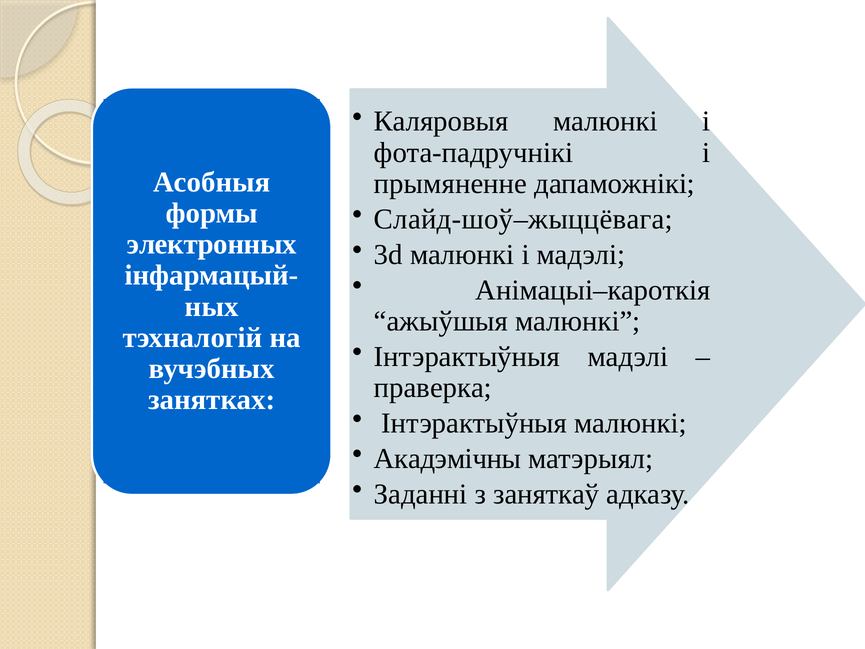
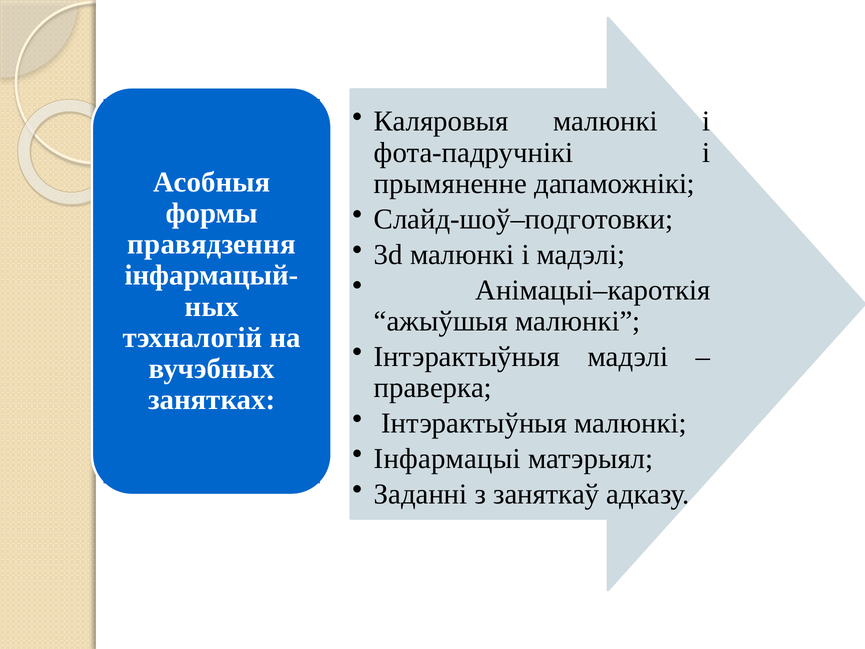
Слайд-шоў–жыццёвага: Слайд-шоў–жыццёвага -> Слайд-шоў–подготовки
электронных: электронных -> правядзення
Акадэмічны: Акадэмічны -> Інфармацыі
